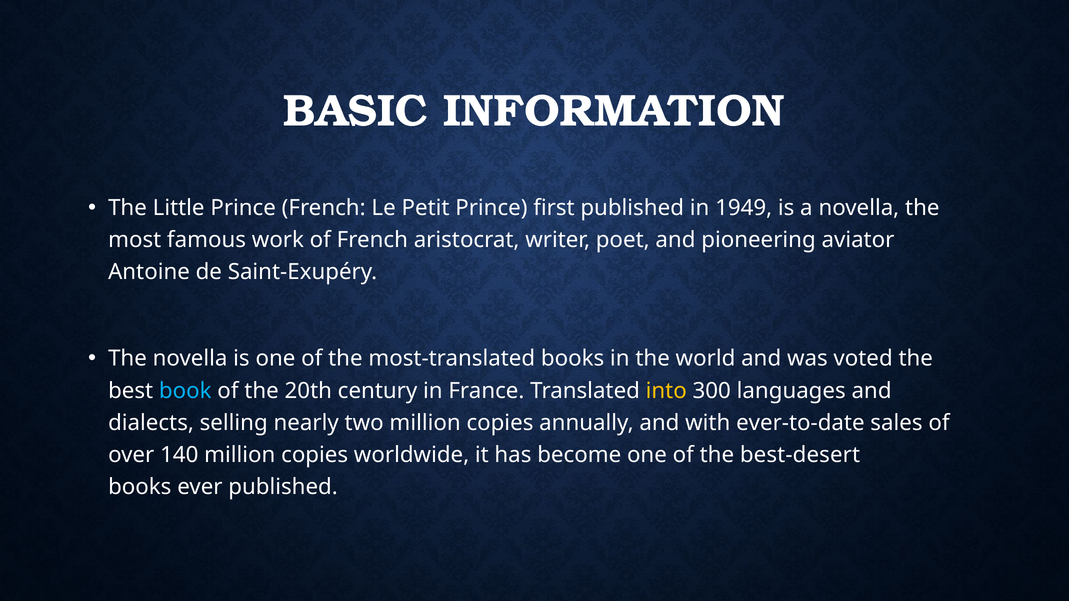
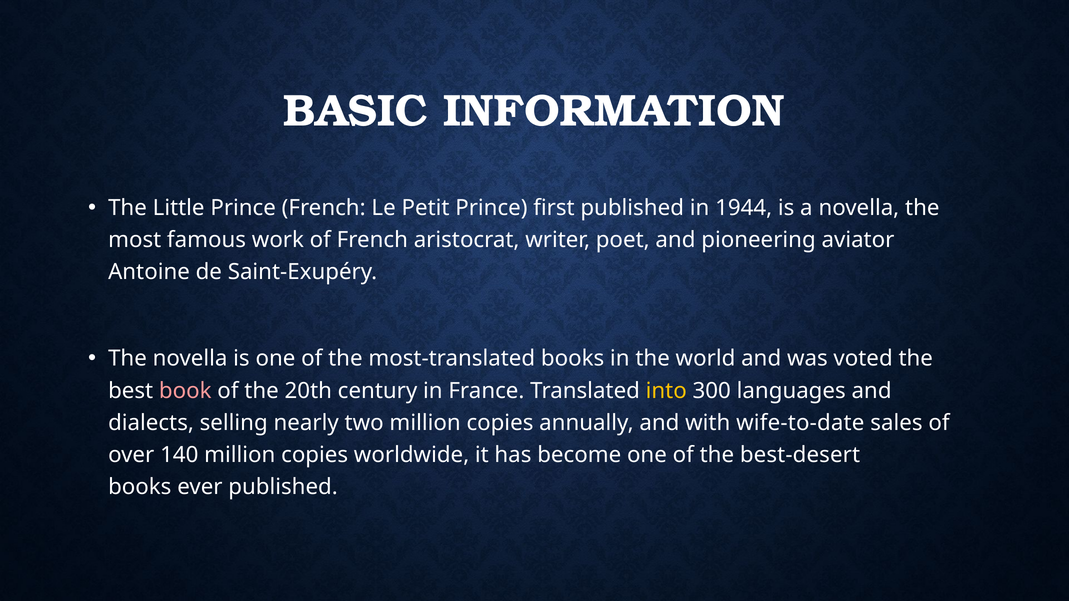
1949: 1949 -> 1944
book colour: light blue -> pink
ever-to-date: ever-to-date -> wife-to-date
